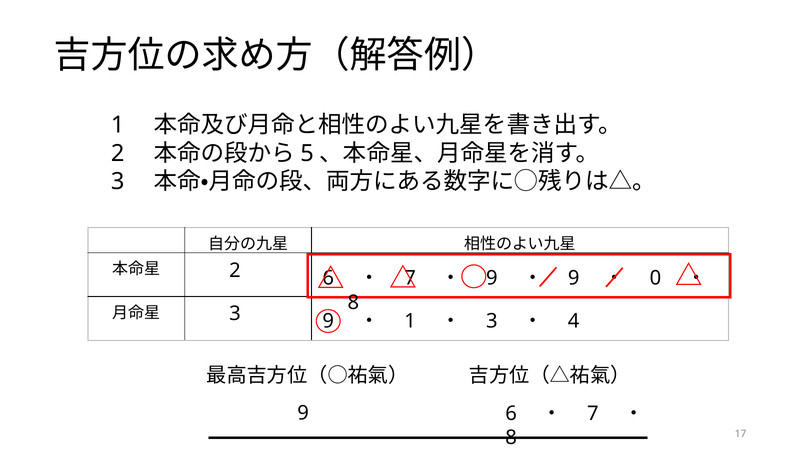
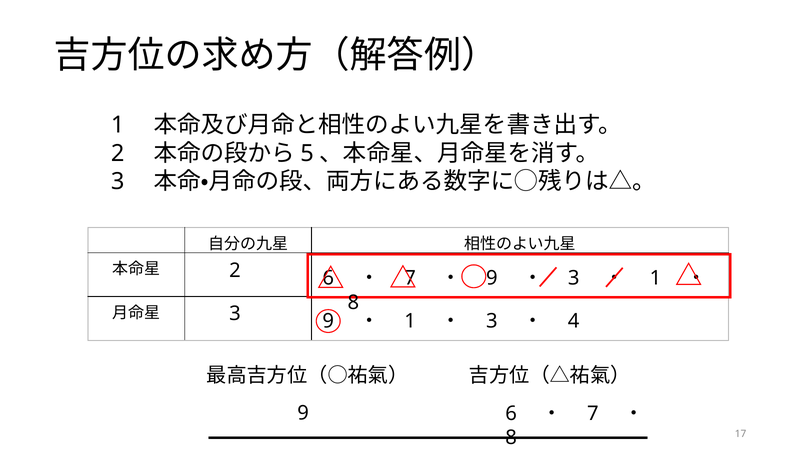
9 at (574, 278): 9 -> 3
0 at (655, 278): 0 -> 1
